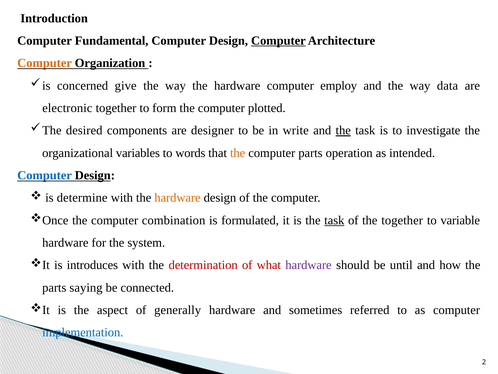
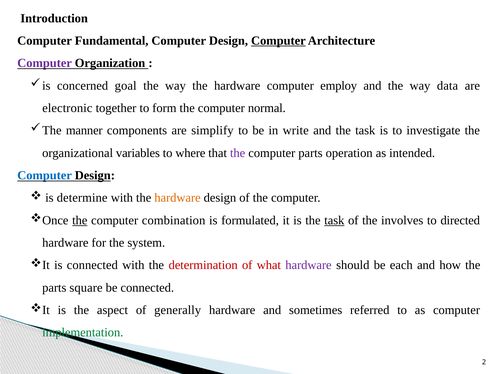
Computer at (45, 63) colour: orange -> purple
give: give -> goal
plotted: plotted -> normal
desired: desired -> manner
designer: designer -> simplify
the at (343, 130) underline: present -> none
words: words -> where
the at (238, 153) colour: orange -> purple
the at (80, 220) underline: none -> present
the together: together -> involves
variable: variable -> directed
is introduces: introduces -> connected
until: until -> each
saying: saying -> square
implementation colour: blue -> green
